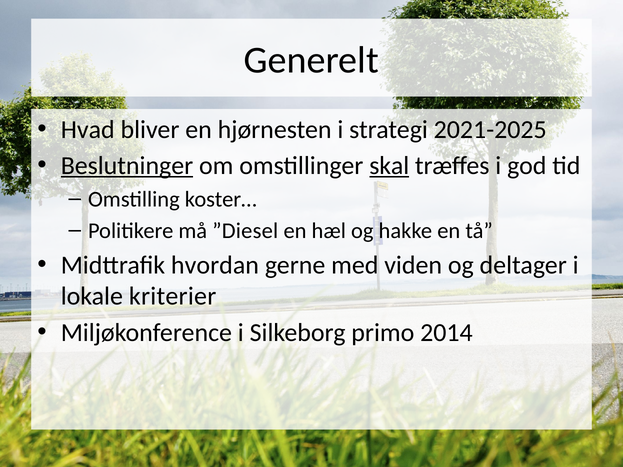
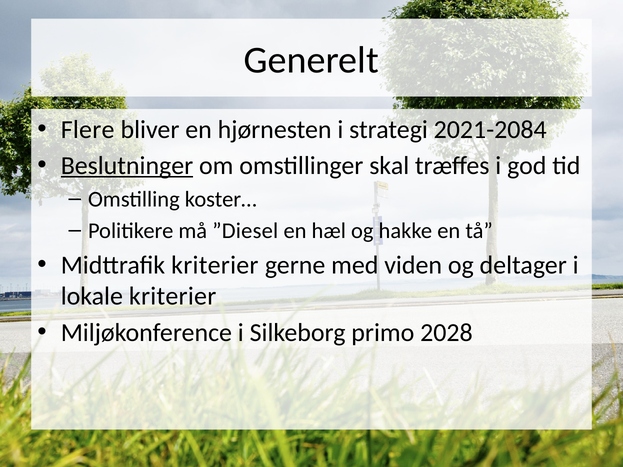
Hvad: Hvad -> Flere
2021-2025: 2021-2025 -> 2021-2084
skal underline: present -> none
Midttrafik hvordan: hvordan -> kriterier
2014: 2014 -> 2028
